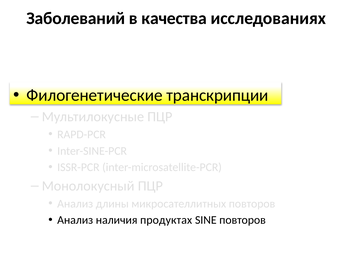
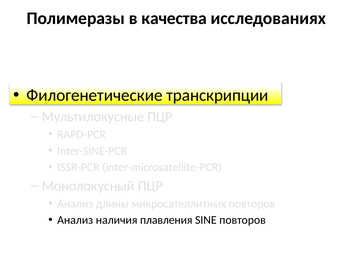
Заболеваний: Заболеваний -> Полимеразы
продуктах: продуктах -> плавления
